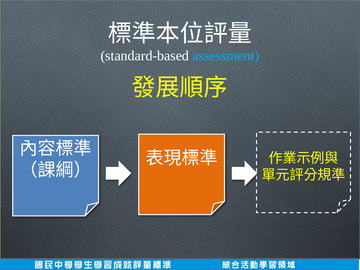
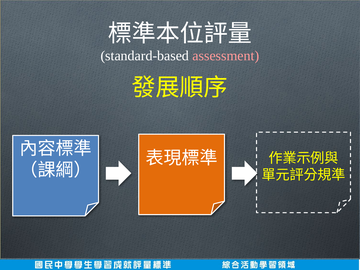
assessment colour: light blue -> pink
